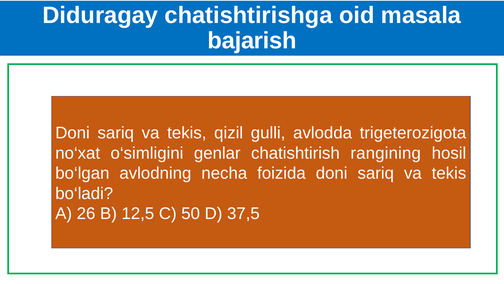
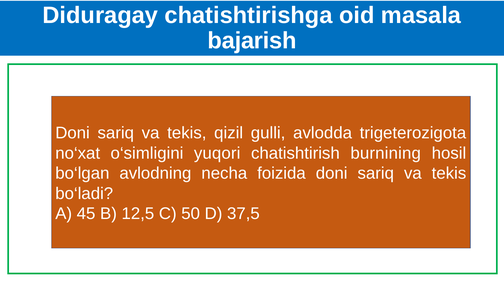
genlar: genlar -> yuqori
rangining: rangining -> burnining
26: 26 -> 45
